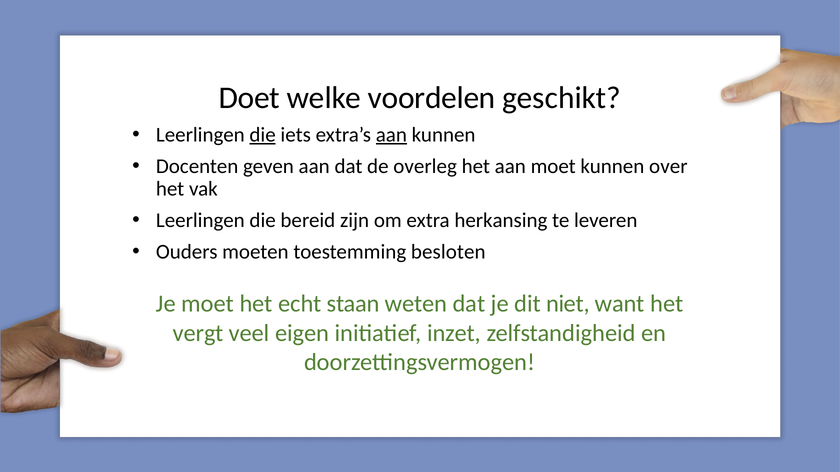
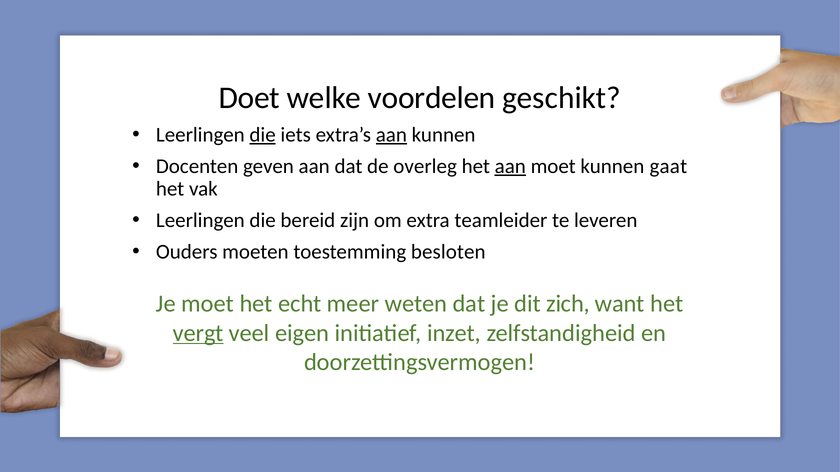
aan at (510, 166) underline: none -> present
over: over -> gaat
herkansing: herkansing -> teamleider
staan: staan -> meer
niet: niet -> zich
vergt underline: none -> present
